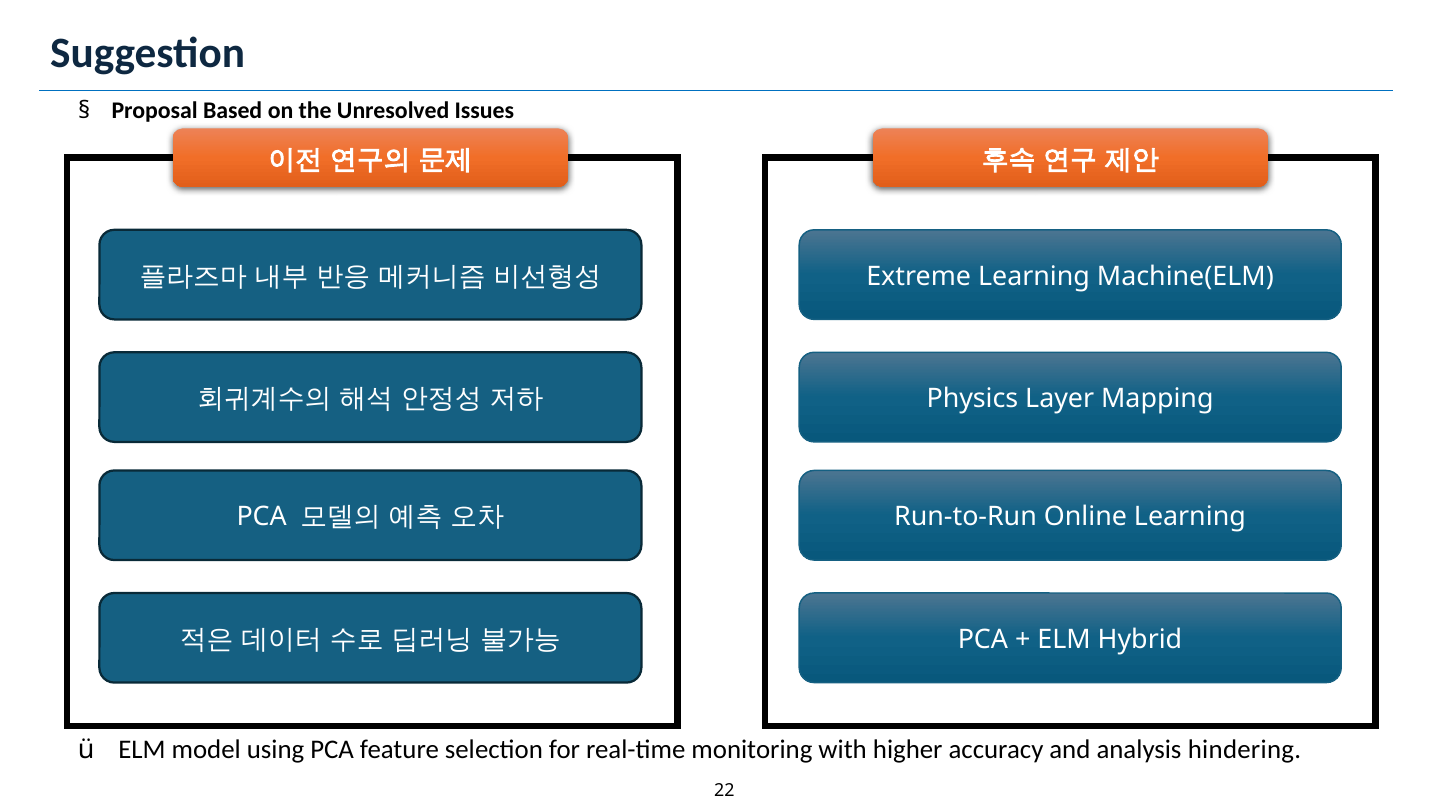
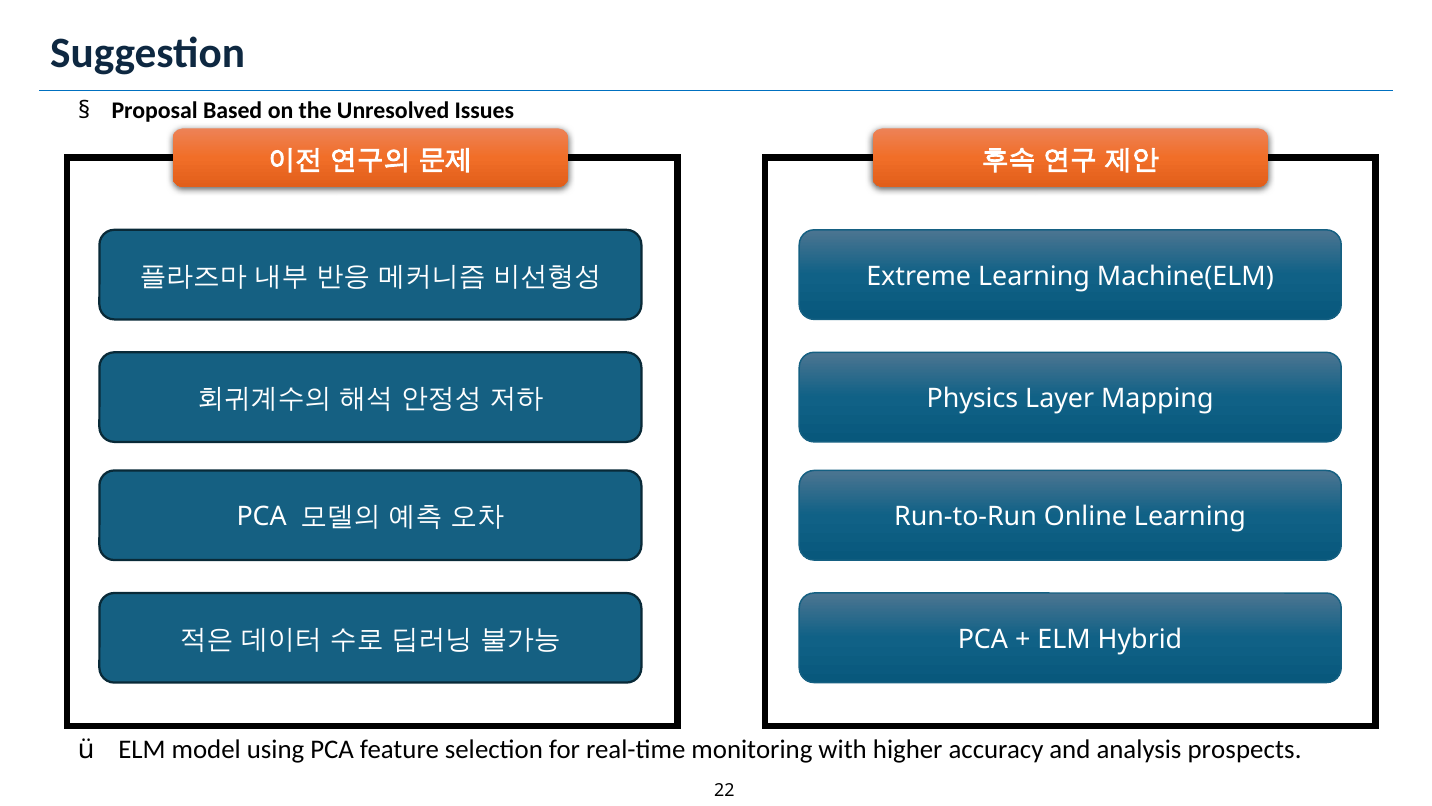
hindering: hindering -> prospects
